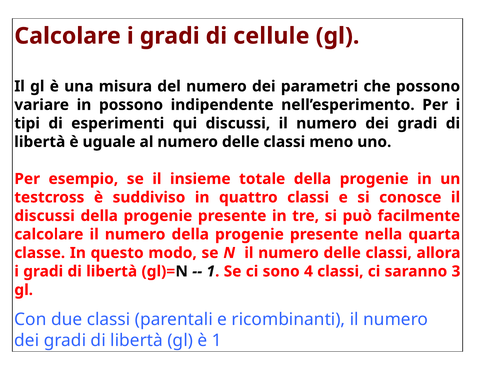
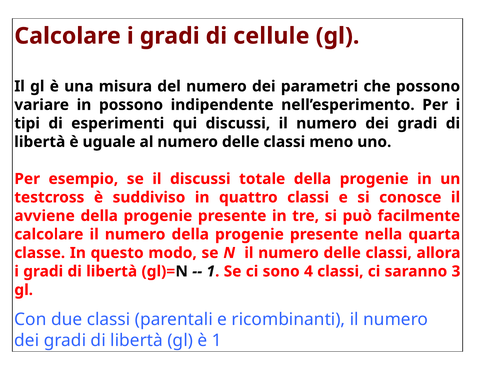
il insieme: insieme -> discussi
discussi at (45, 216): discussi -> avviene
